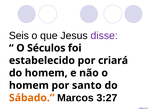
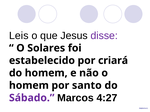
Seis: Seis -> Leis
Séculos: Séculos -> Solares
Sábado colour: orange -> purple
3:27: 3:27 -> 4:27
